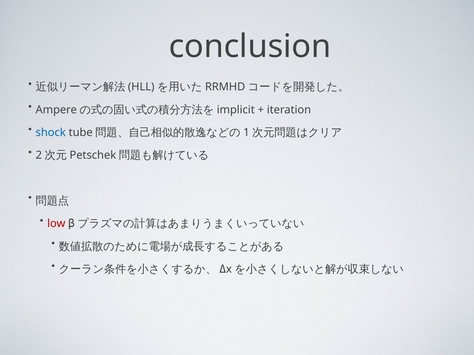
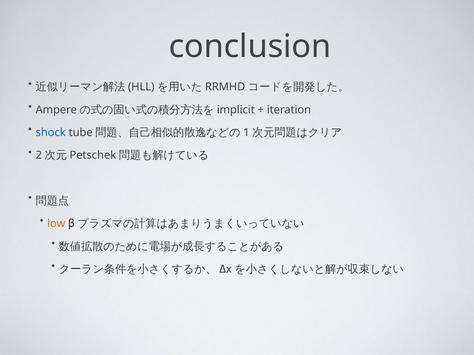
low colour: red -> orange
